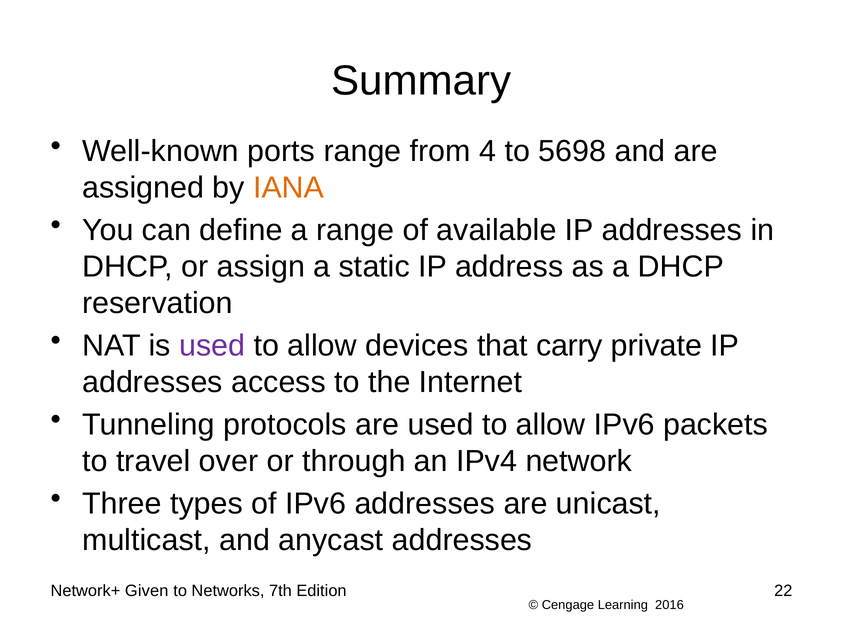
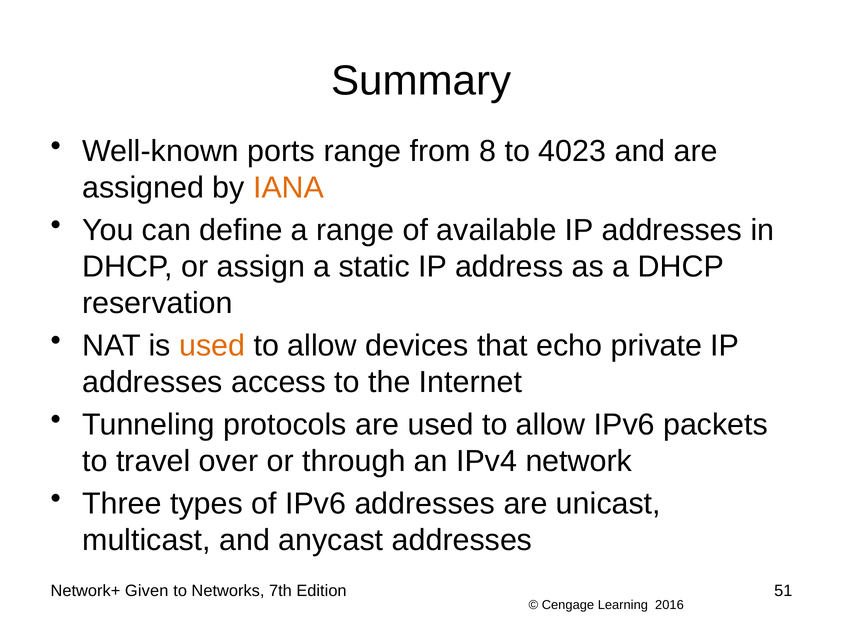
4: 4 -> 8
5698: 5698 -> 4023
used at (212, 346) colour: purple -> orange
carry: carry -> echo
22: 22 -> 51
